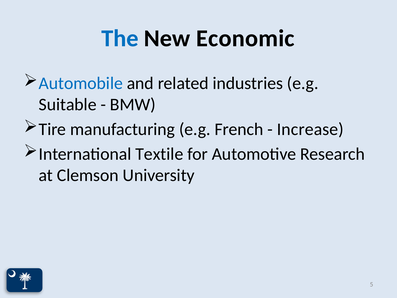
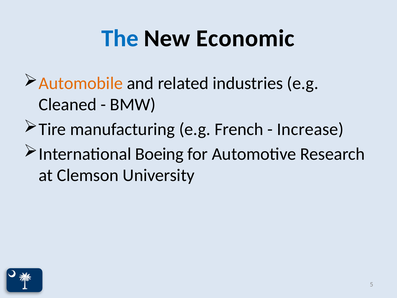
Automobile colour: blue -> orange
Suitable: Suitable -> Cleaned
Textile: Textile -> Boeing
